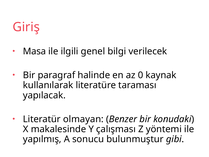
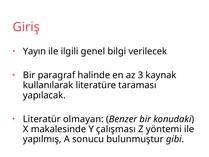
Masa: Masa -> Yayın
0: 0 -> 3
